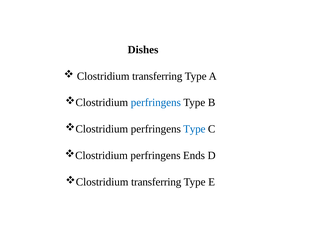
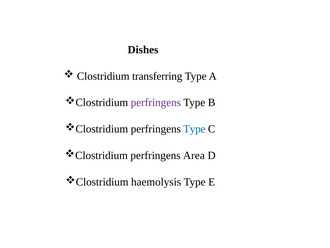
perfringens at (156, 102) colour: blue -> purple
Ends: Ends -> Area
transferring at (156, 182): transferring -> haemolysis
